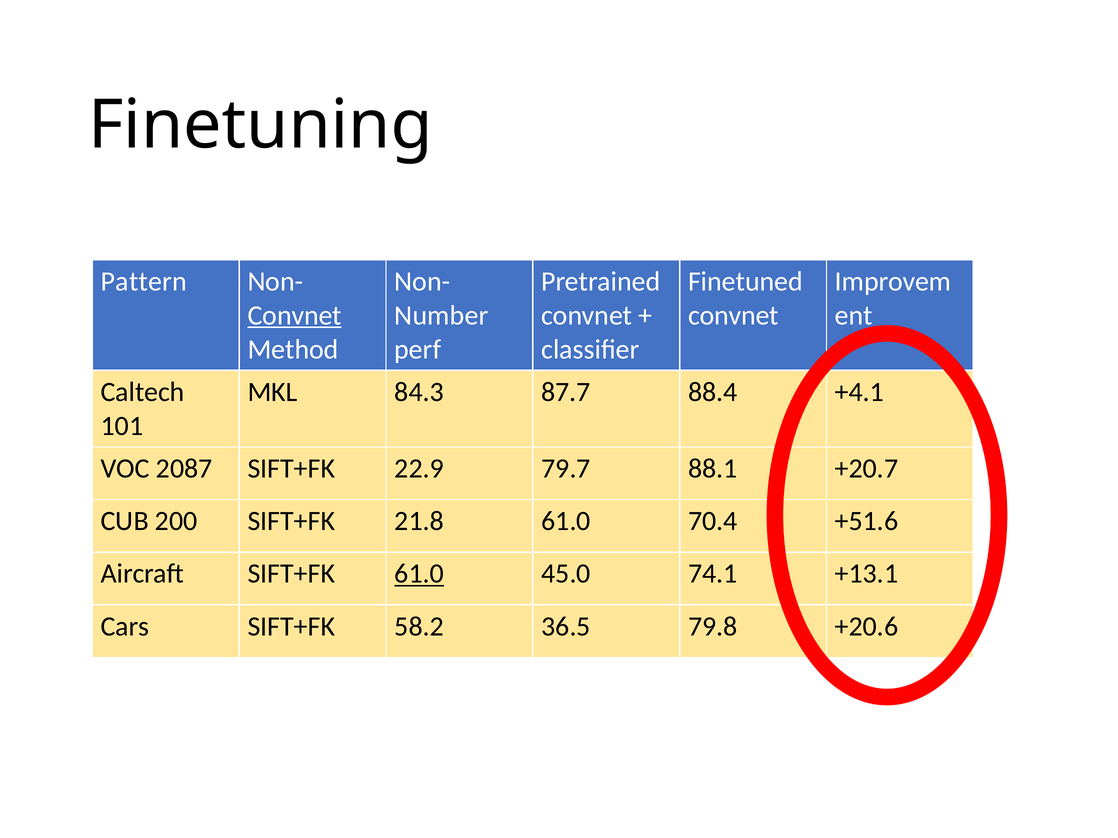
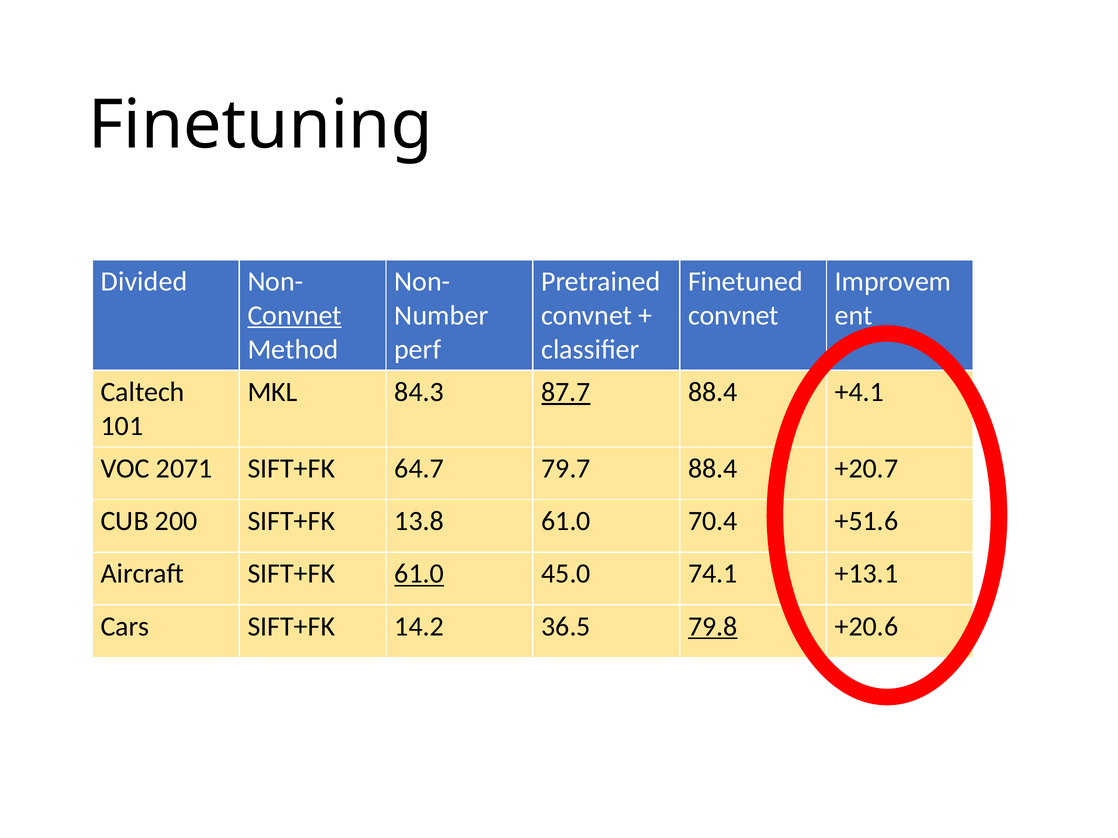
Pattern: Pattern -> Divided
87.7 underline: none -> present
2087: 2087 -> 2071
22.9: 22.9 -> 64.7
79.7 88.1: 88.1 -> 88.4
21.8: 21.8 -> 13.8
58.2: 58.2 -> 14.2
79.8 underline: none -> present
